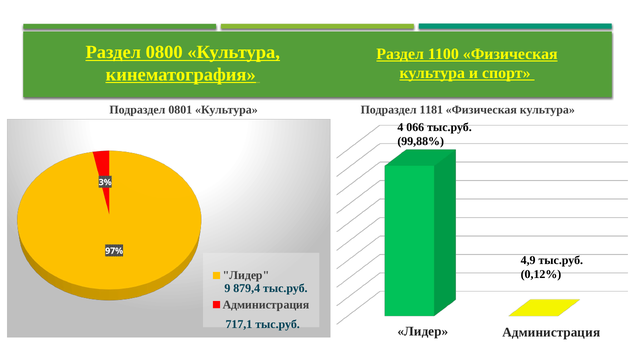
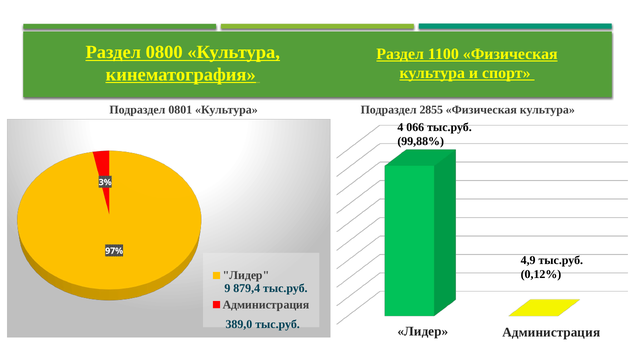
1181: 1181 -> 2855
717,1: 717,1 -> 389,0
